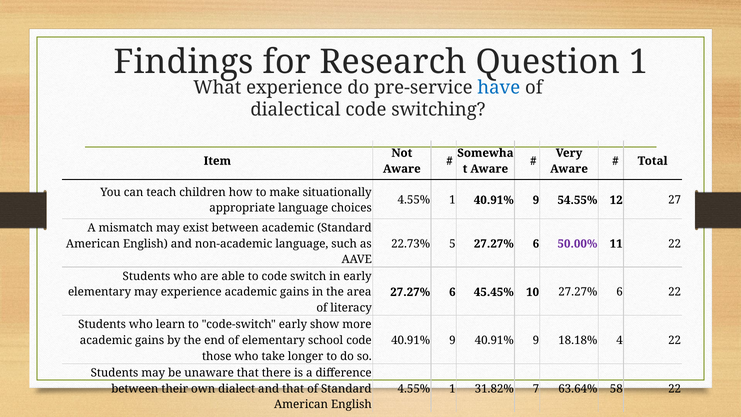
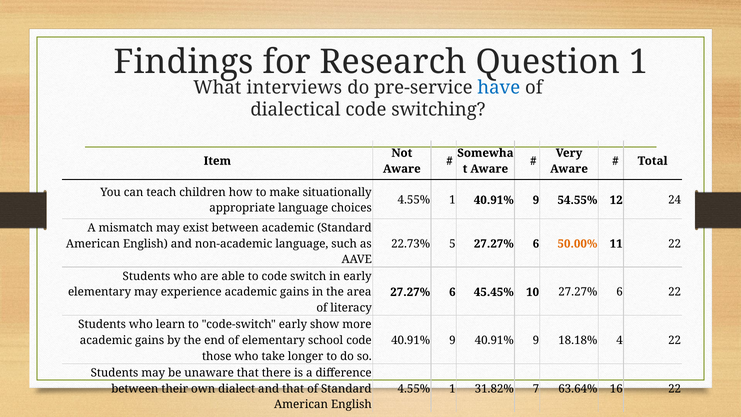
What experience: experience -> interviews
27: 27 -> 24
50.00% colour: purple -> orange
58: 58 -> 16
